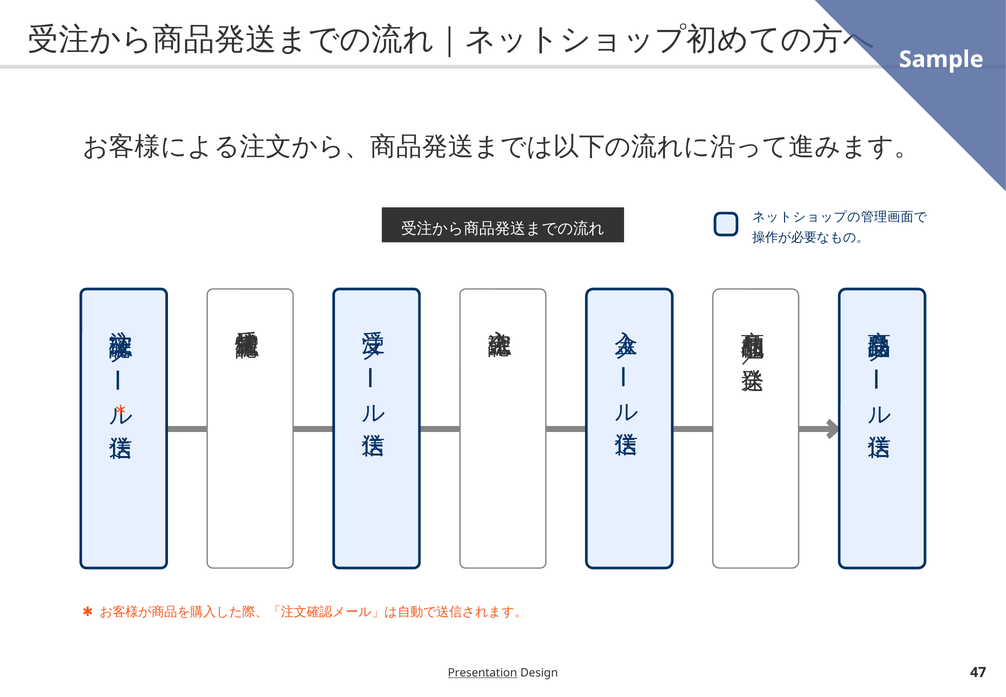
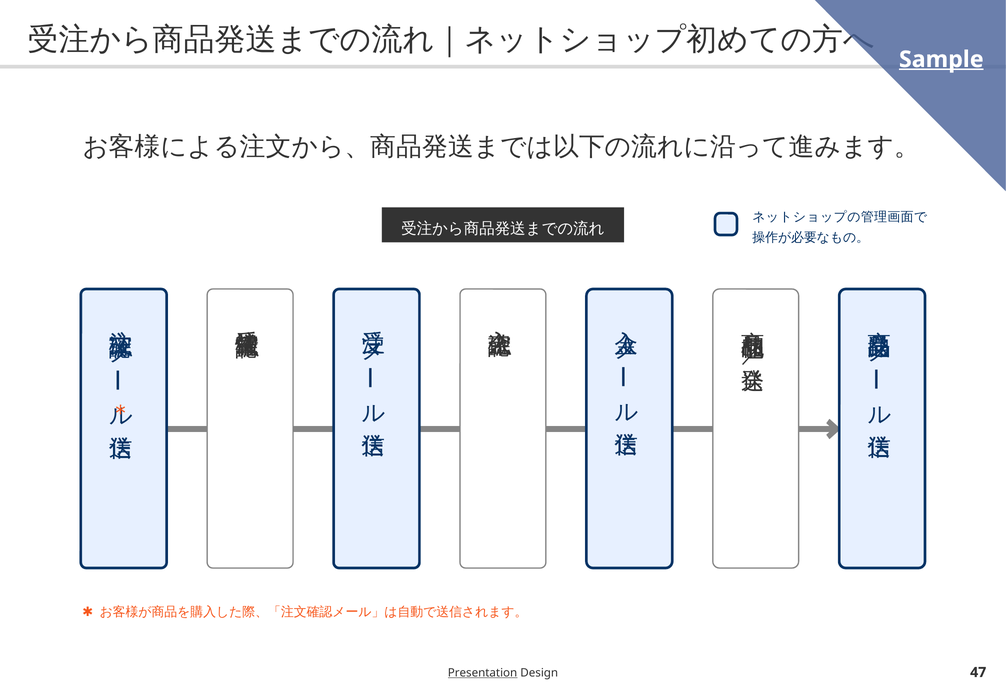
Sample underline: none -> present
